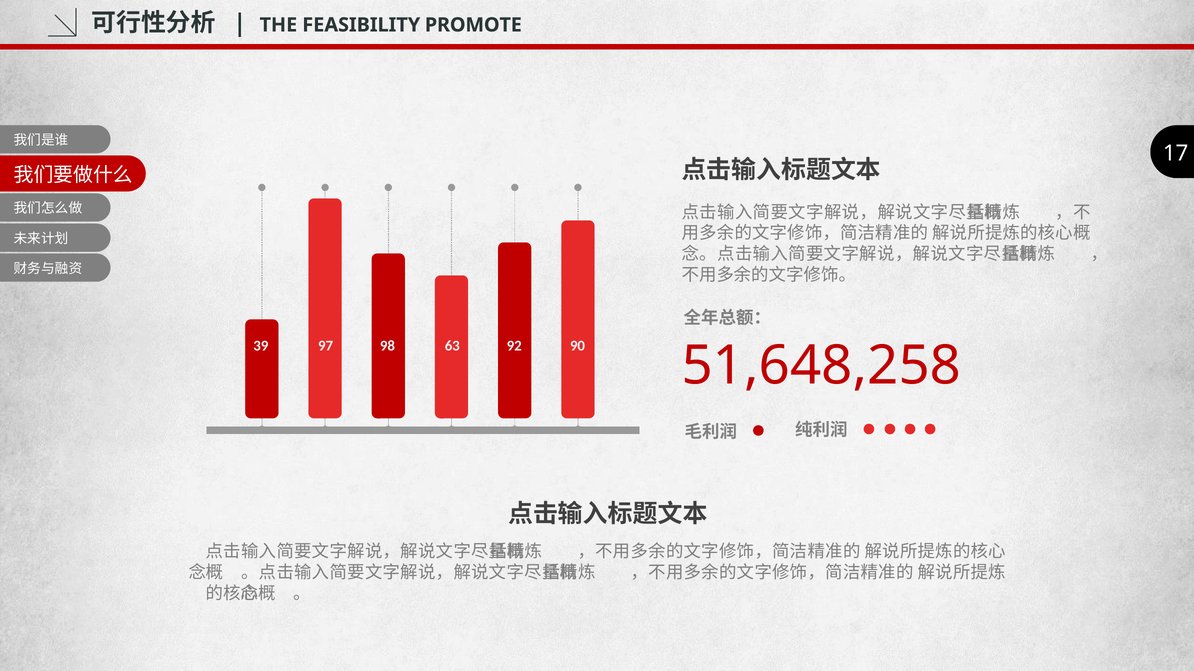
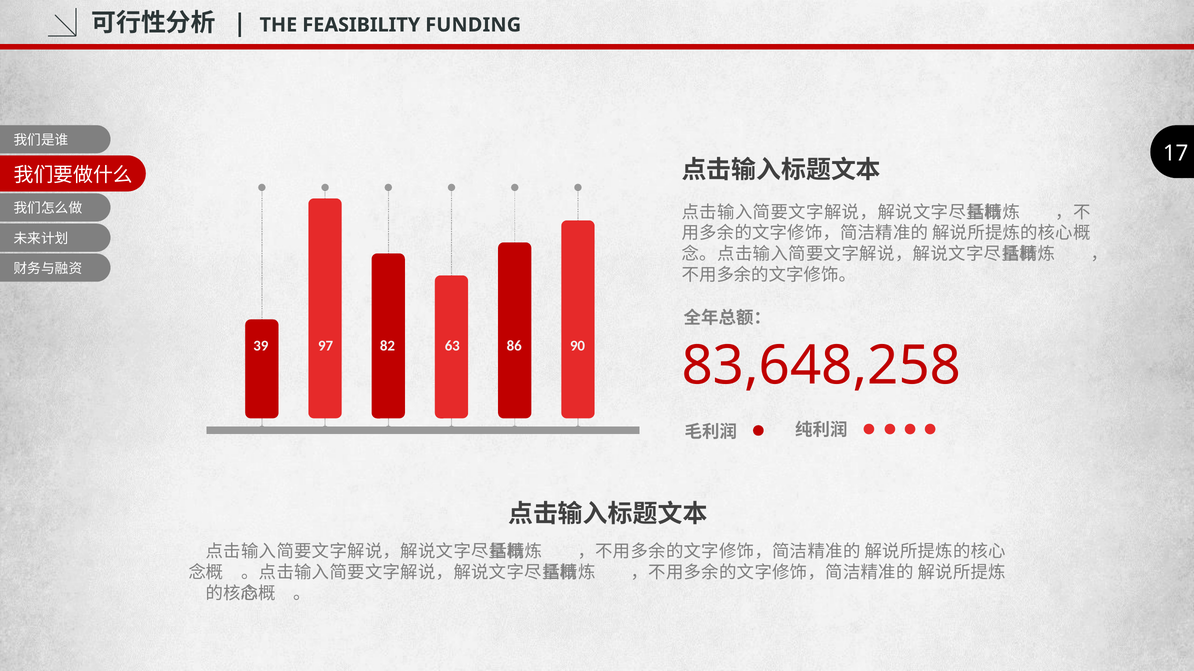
PROMOTE: PROMOTE -> FUNDING
98: 98 -> 82
92: 92 -> 86
51,648,258: 51,648,258 -> 83,648,258
